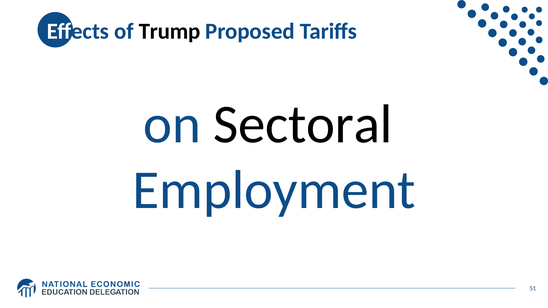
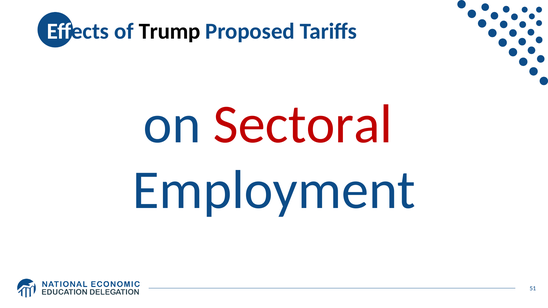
Sectoral colour: black -> red
